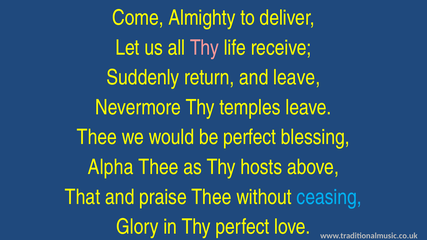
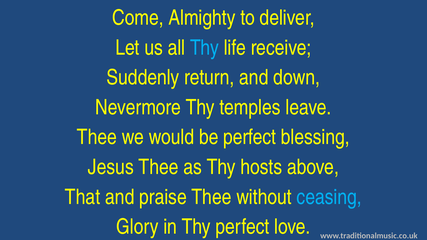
Thy at (205, 48) colour: pink -> light blue
and leave: leave -> down
Alpha: Alpha -> Jesus
